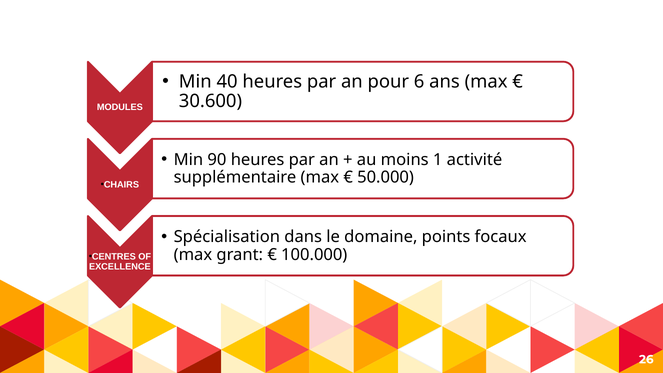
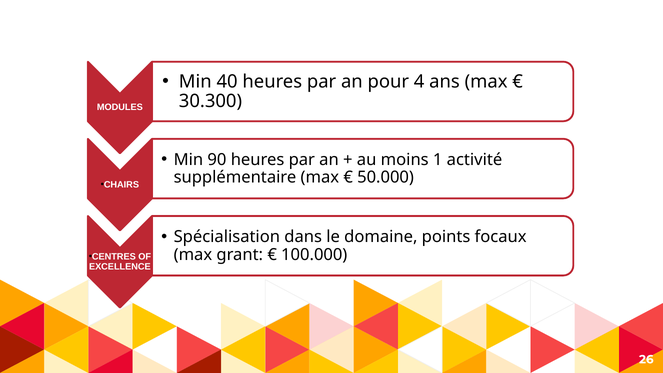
6: 6 -> 4
30.600: 30.600 -> 30.300
